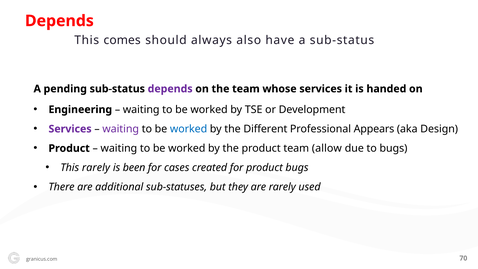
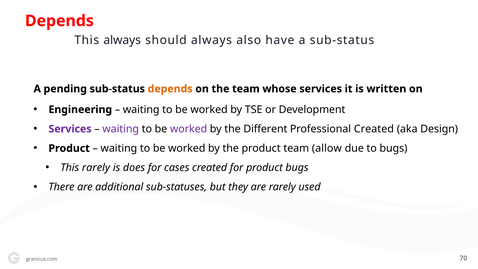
This comes: comes -> always
depends at (170, 89) colour: purple -> orange
handed: handed -> written
worked at (189, 129) colour: blue -> purple
Professional Appears: Appears -> Created
been: been -> does
